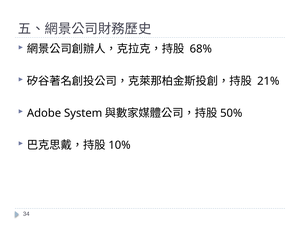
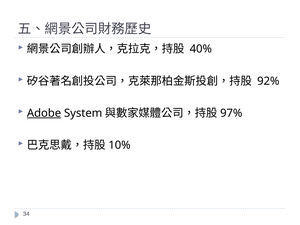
68%: 68% -> 40%
21%: 21% -> 92%
Adobe underline: none -> present
50%: 50% -> 97%
